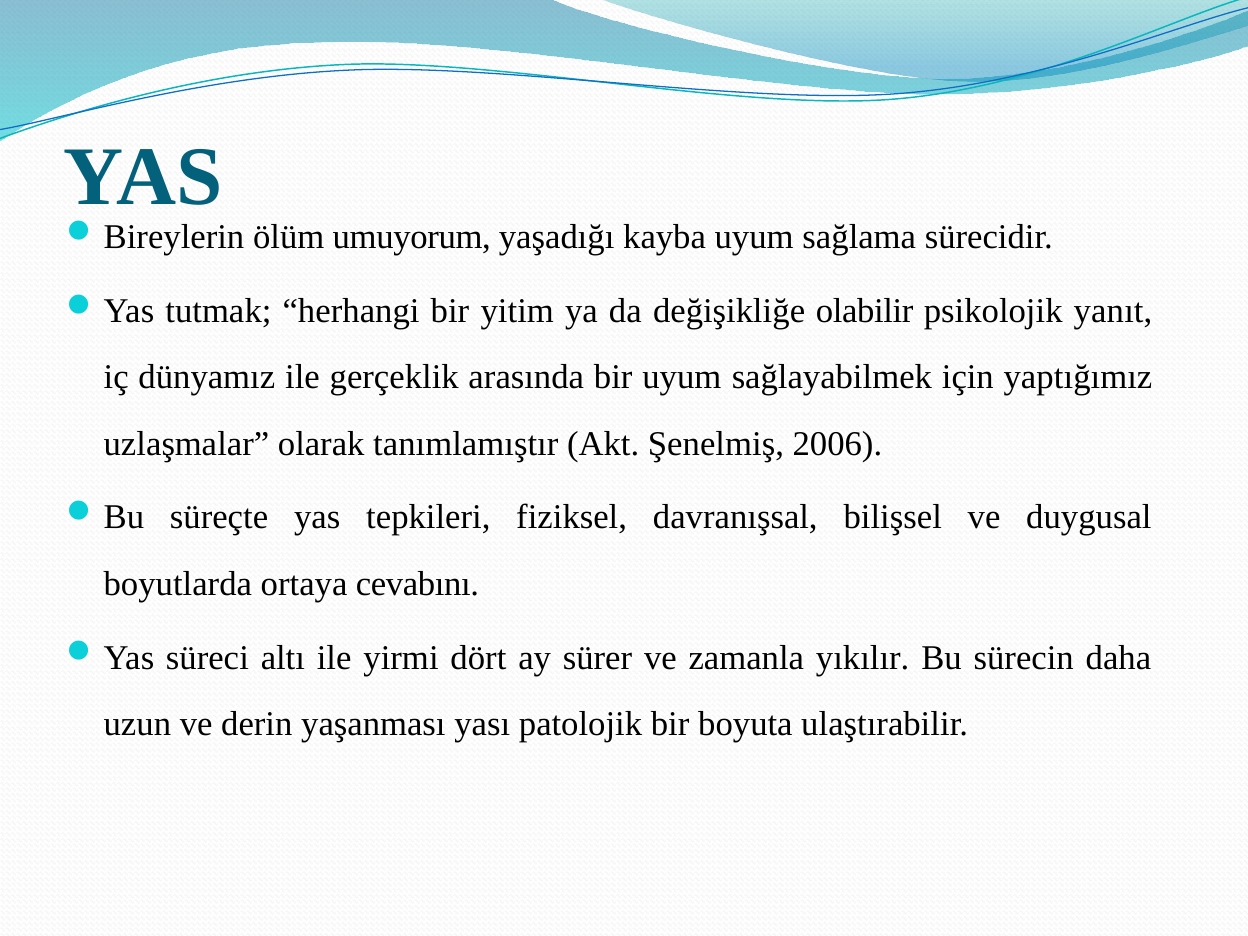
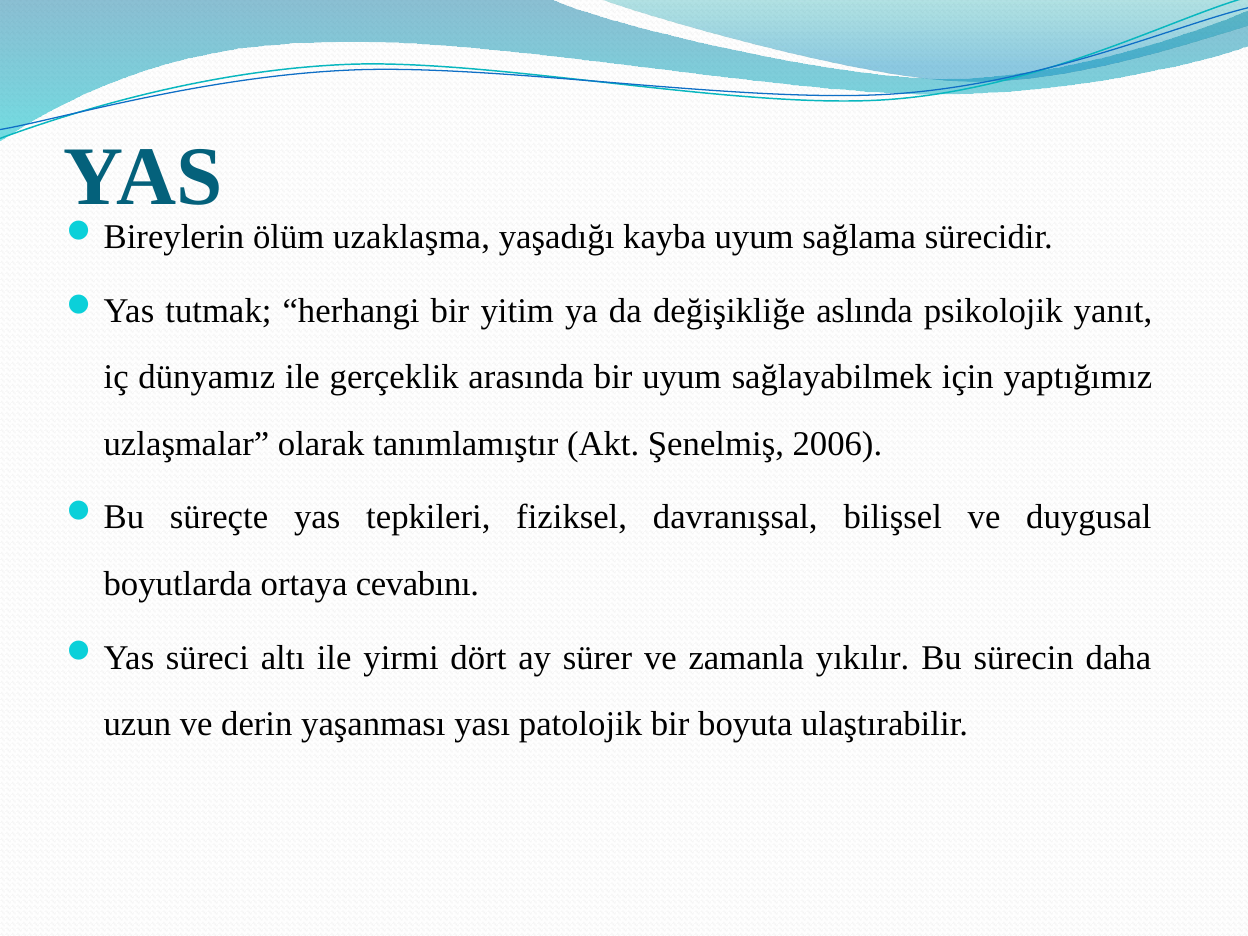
umuyorum: umuyorum -> uzaklaşma
olabilir: olabilir -> aslında
